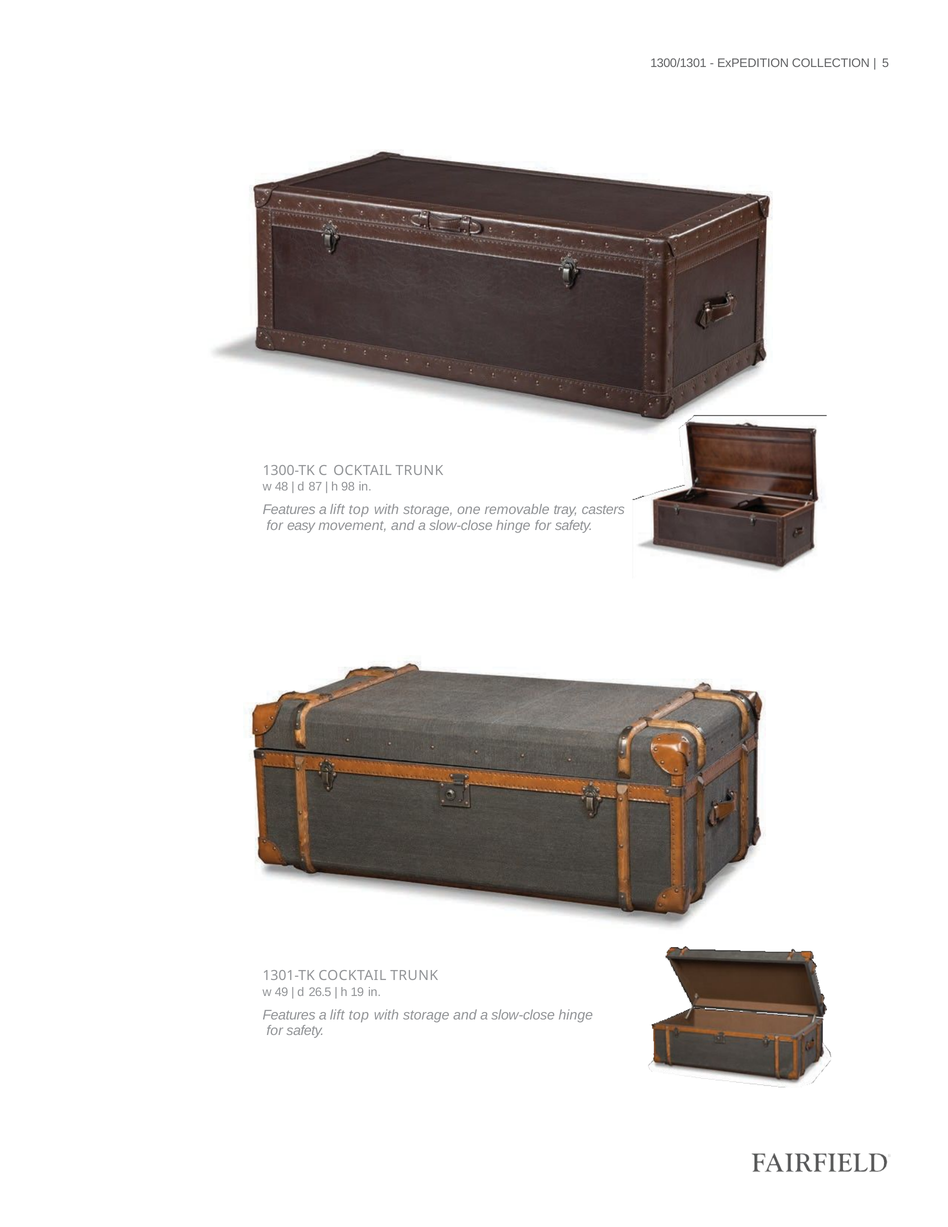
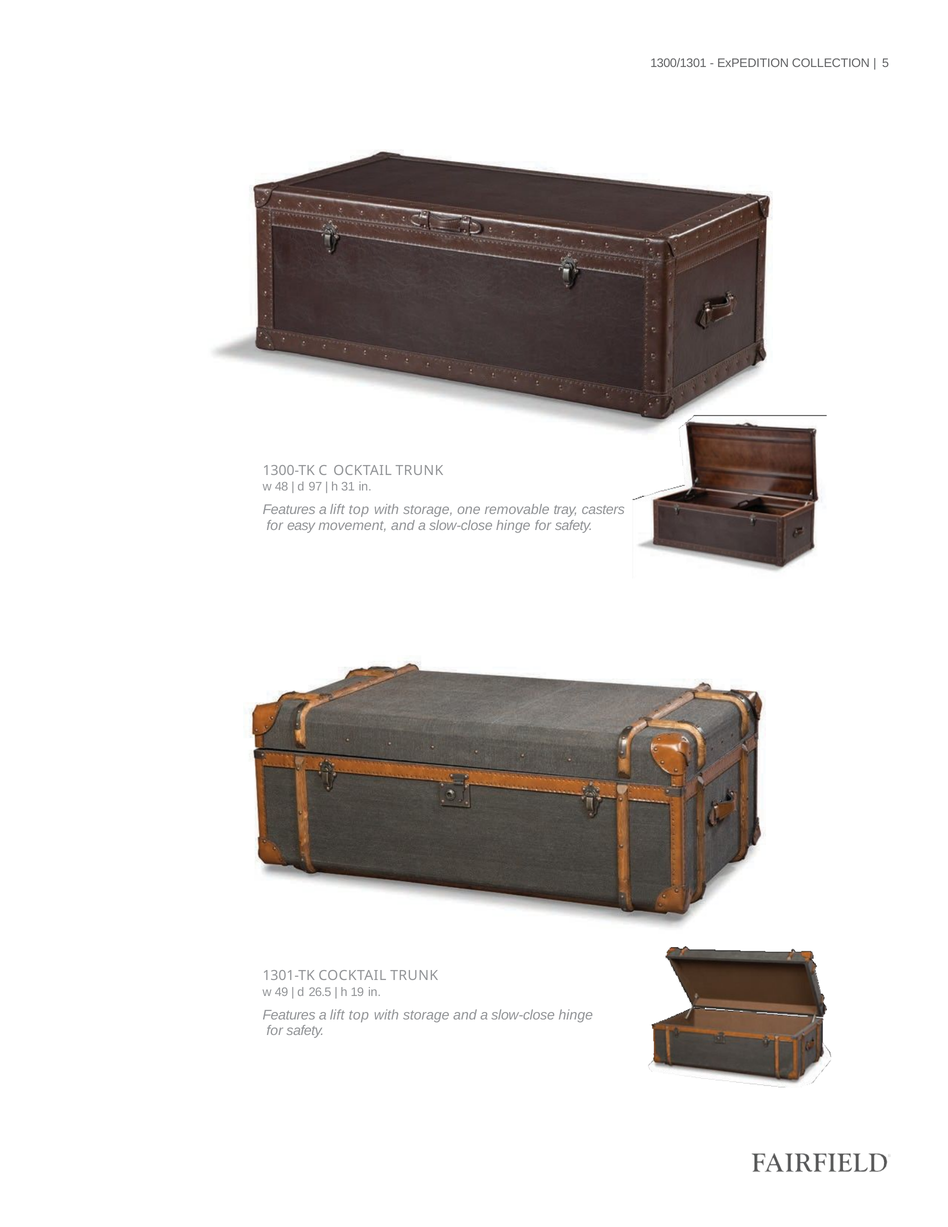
87: 87 -> 97
98: 98 -> 31
